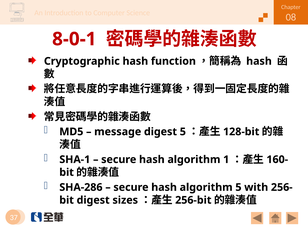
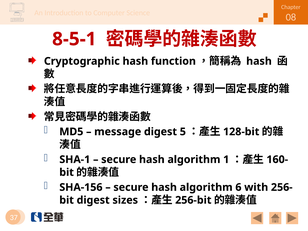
8-0-1: 8-0-1 -> 8-5-1
SHA-286: SHA-286 -> SHA-156
algorithm 5: 5 -> 6
